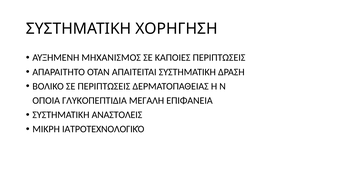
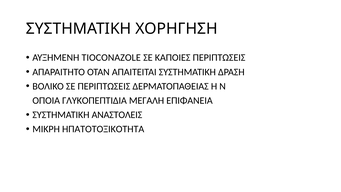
ΜΗΧΑΝΙΣΜΟΣ: ΜΗΧΑΝΙΣΜΟΣ -> TIOCONAZOLE
ΙΑΤΡΟΤΕΧΝΟΛΟΓΙΚΌ: ΙΑΤΡΟΤΕΧΝΟΛΟΓΙΚΌ -> ΗΠΑΤΟΤΟΞΙΚΟΤΗΤΑ
